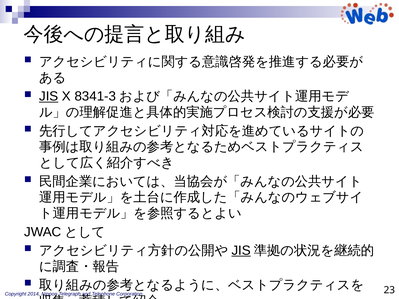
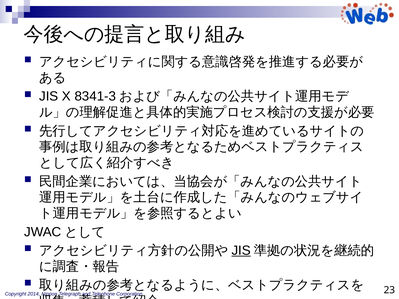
JIS at (49, 96) underline: present -> none
